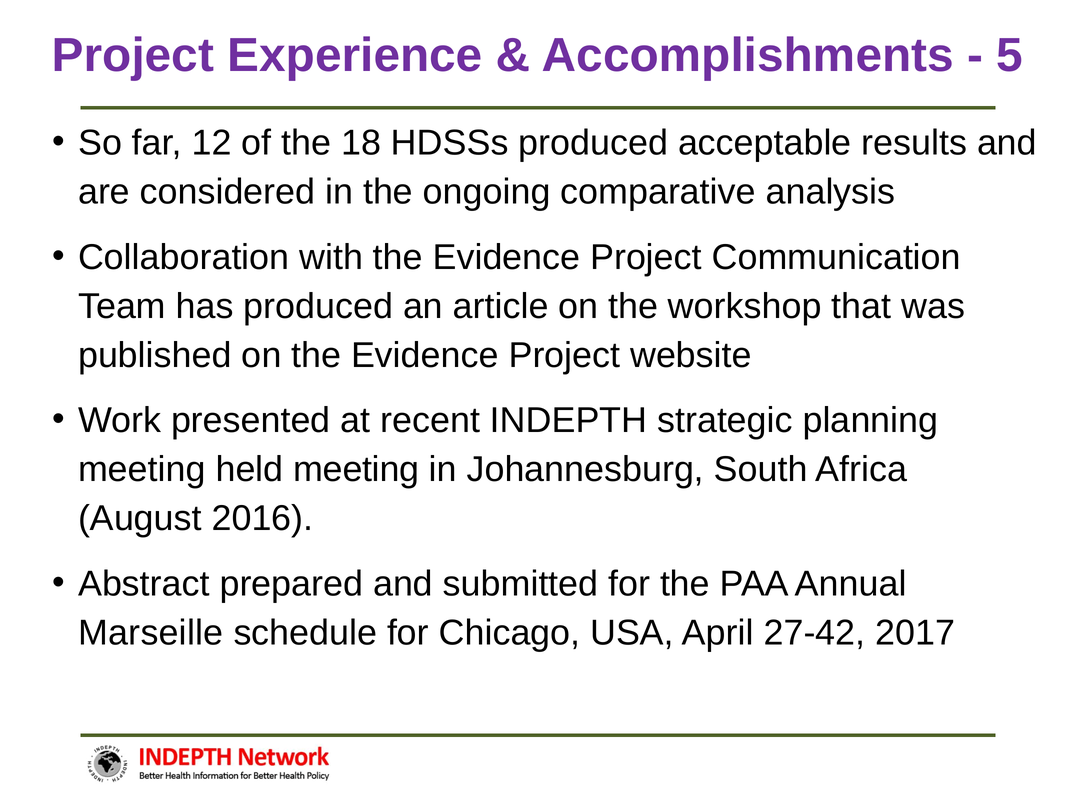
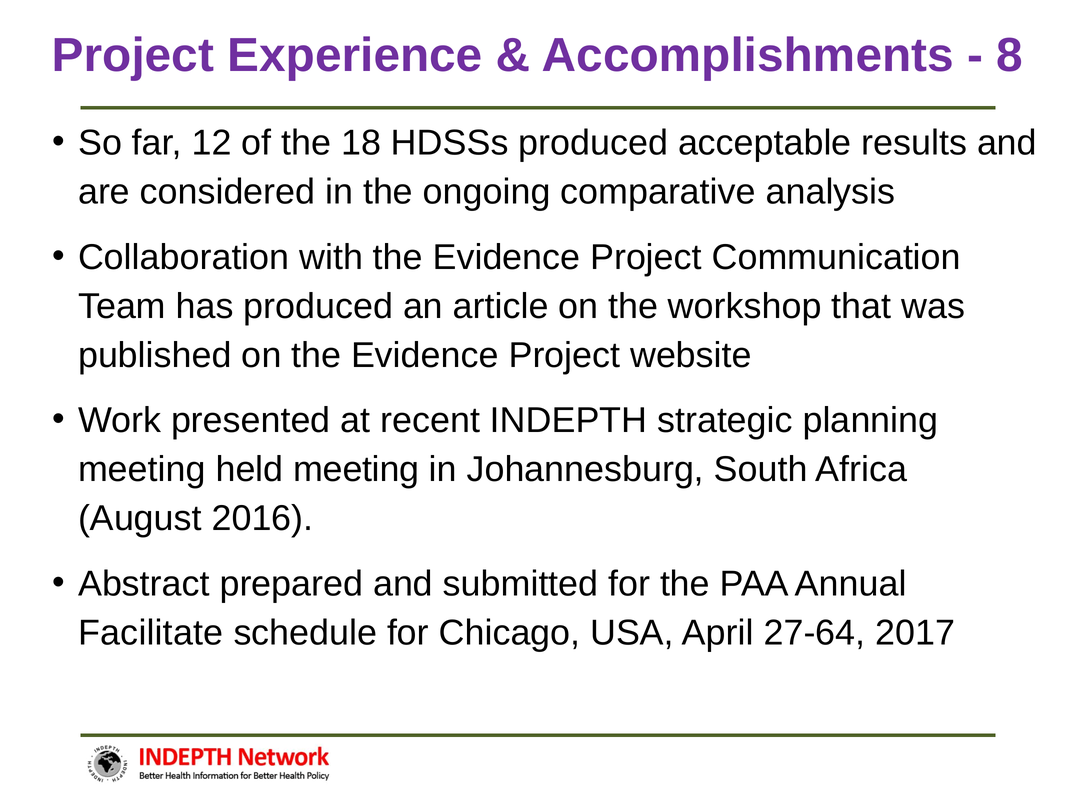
5: 5 -> 8
Marseille: Marseille -> Facilitate
27-42: 27-42 -> 27-64
